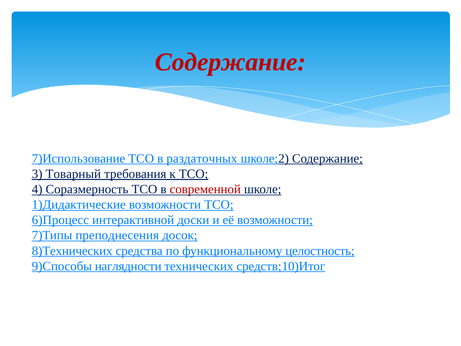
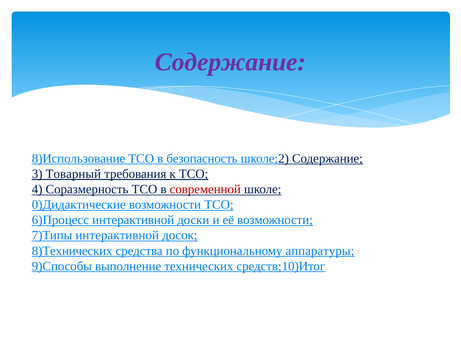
Содержание at (231, 62) colour: red -> purple
7)Использование: 7)Использование -> 8)Использование
раздаточных: раздаточных -> безопасность
1)Дидактические: 1)Дидактические -> 0)Дидактические
7)Типы преподнесения: преподнесения -> интерактивной
целостность: целостность -> аппаратуры
наглядности: наглядности -> выполнение
